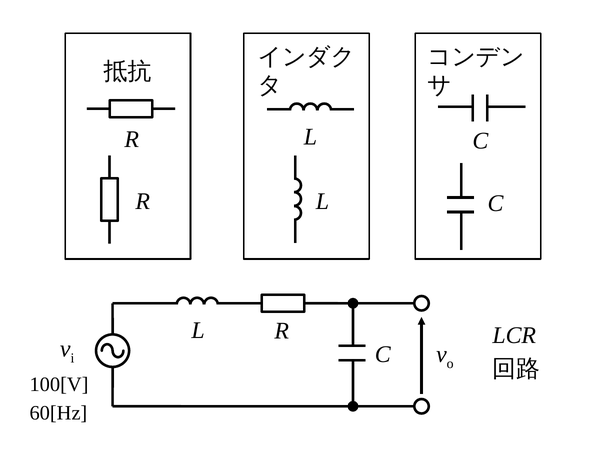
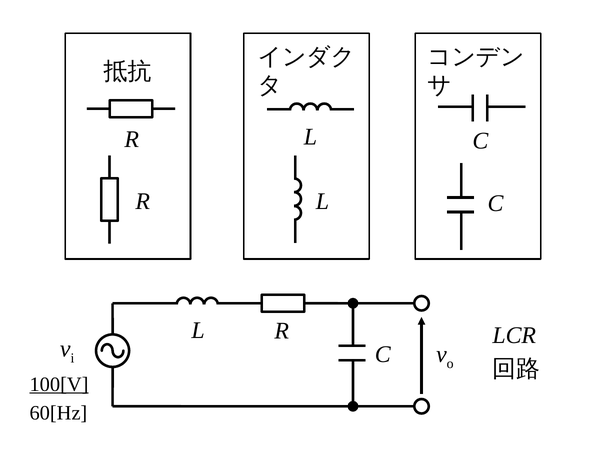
100[V underline: none -> present
